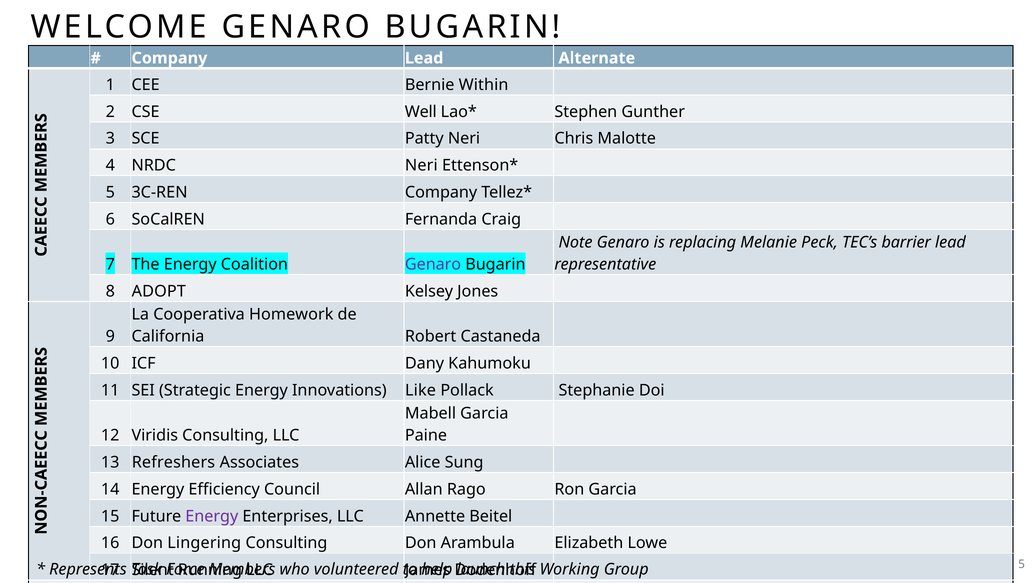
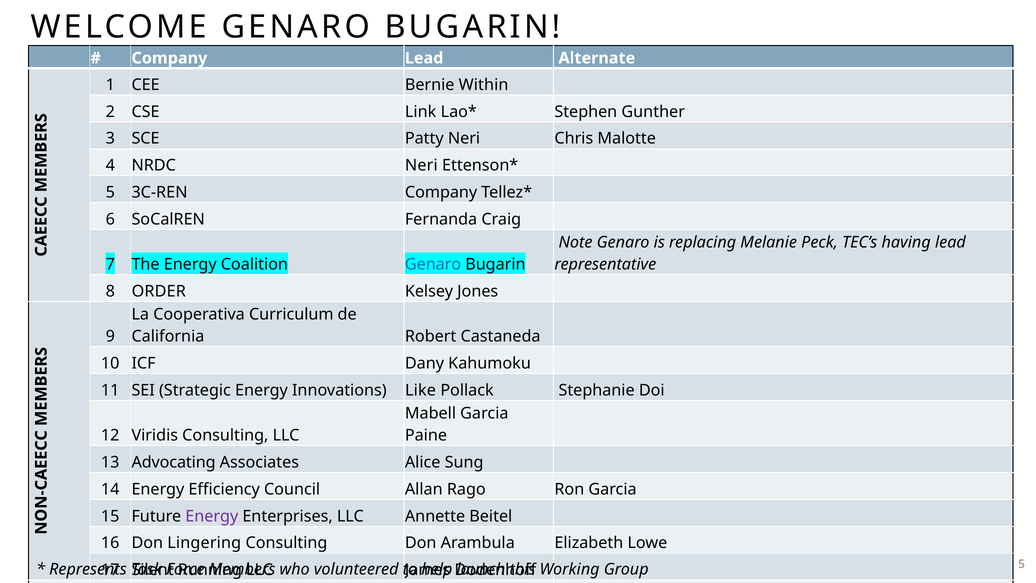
Well: Well -> Link
barrier: barrier -> having
Genaro at (433, 264) colour: purple -> blue
ADOPT: ADOPT -> ORDER
Homework: Homework -> Curriculum
Refreshers: Refreshers -> Advocating
